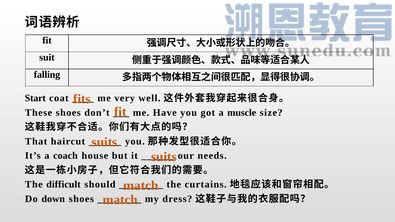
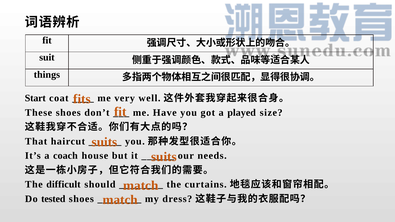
falling: falling -> things
muscle: muscle -> played
down: down -> tested
